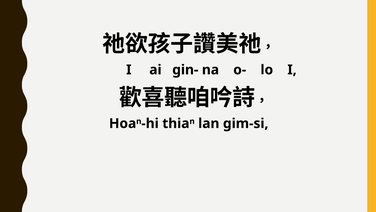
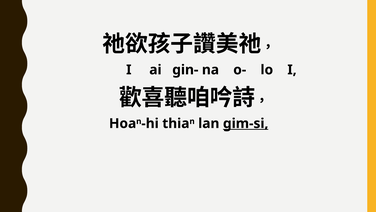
gim-si underline: none -> present
